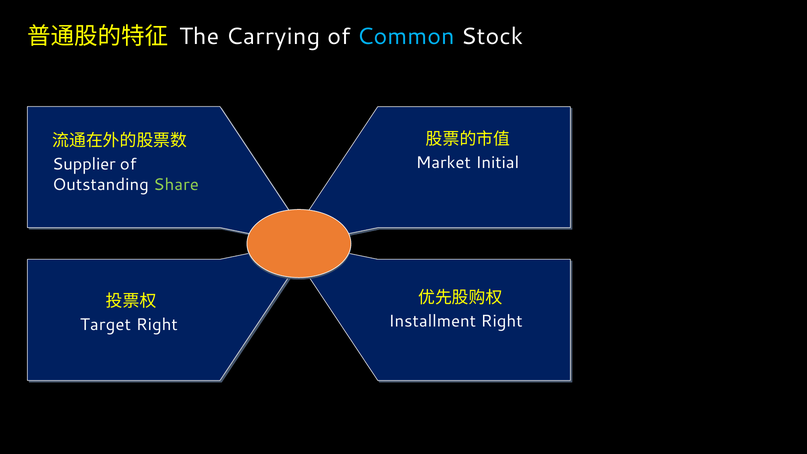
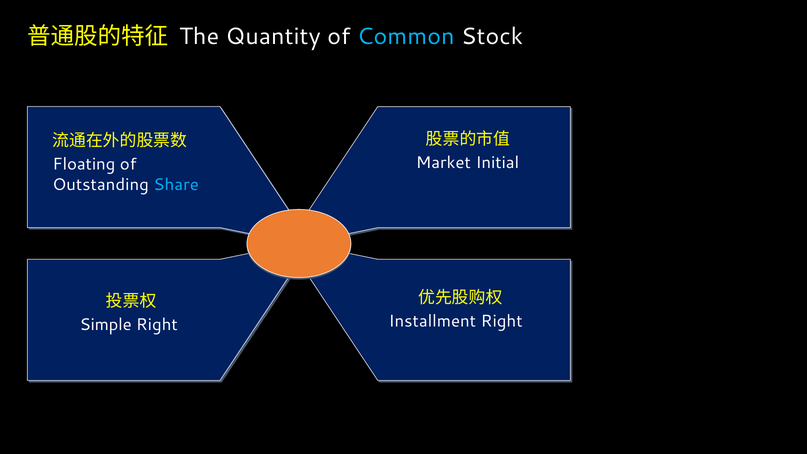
Carrying: Carrying -> Quantity
Supplier: Supplier -> Floating
Share colour: light green -> light blue
Target: Target -> Simple
